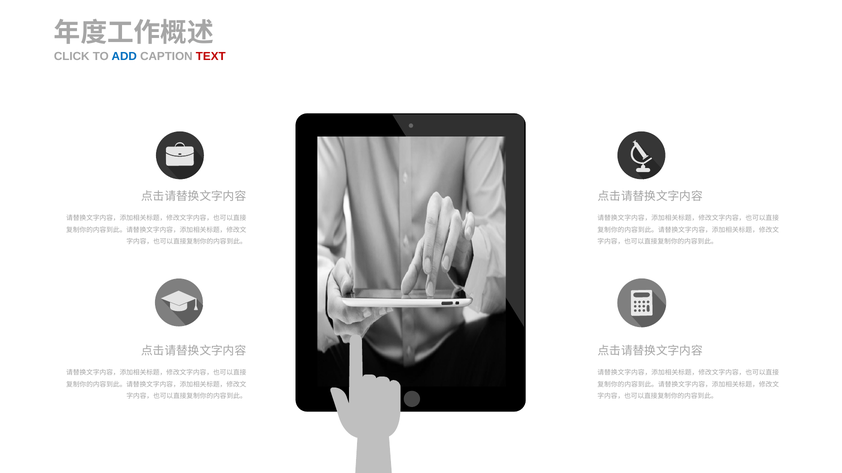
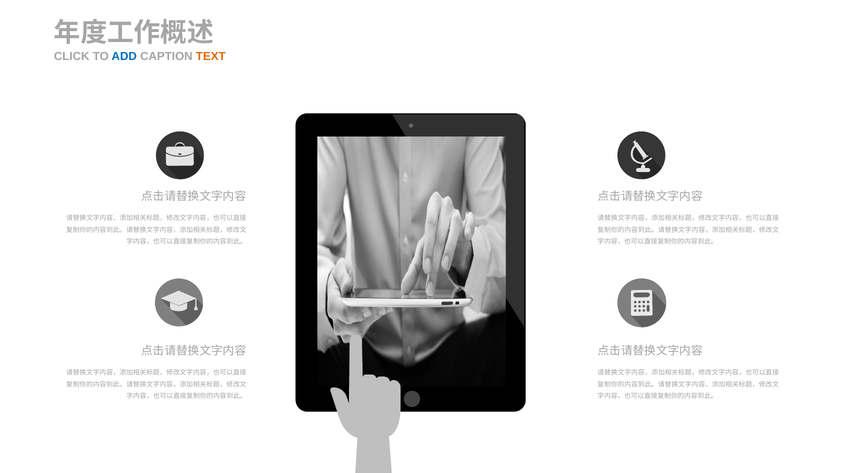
TEXT colour: red -> orange
